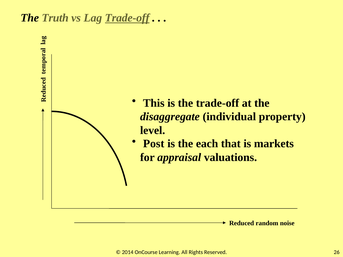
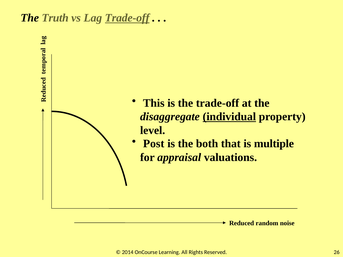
individual underline: none -> present
each: each -> both
markets: markets -> multiple
